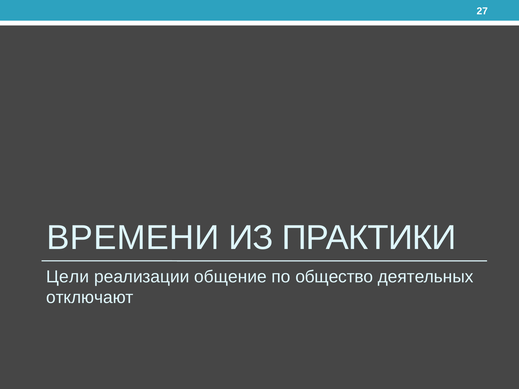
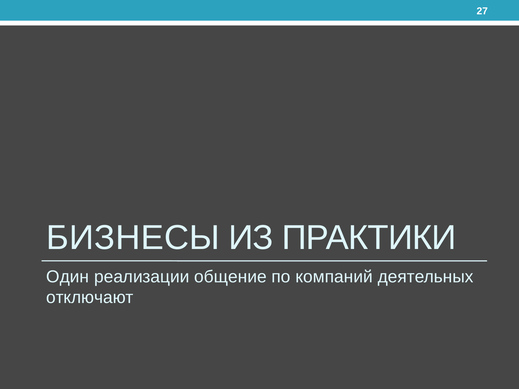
ВРЕМЕНИ: ВРЕМЕНИ -> БИЗНЕСЫ
Цели: Цели -> Один
общество: общество -> компаний
